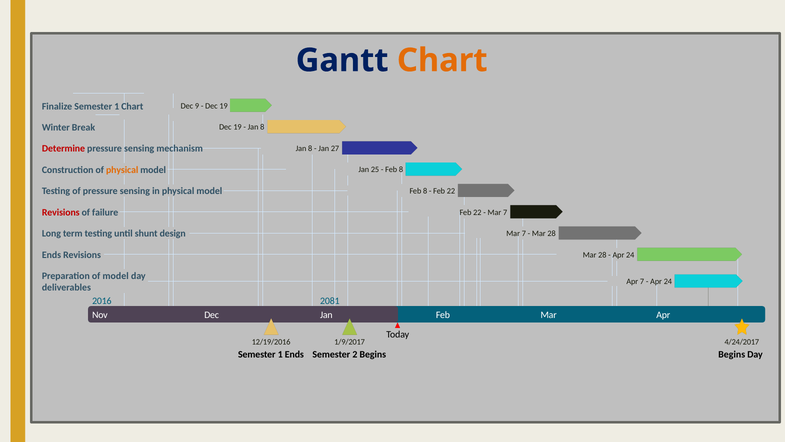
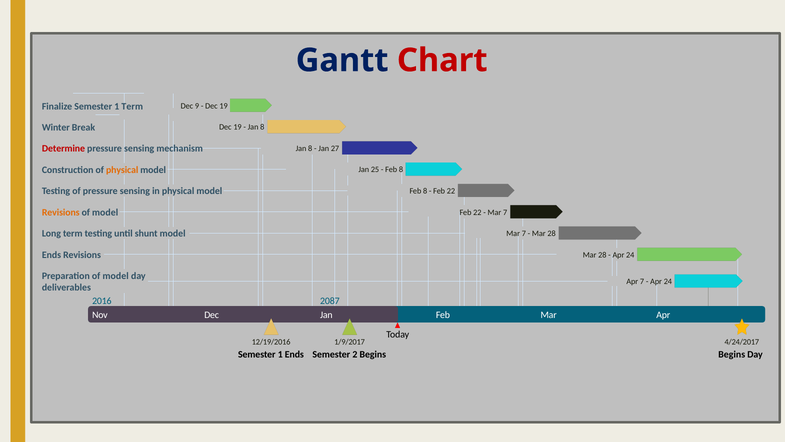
Chart at (442, 60) colour: orange -> red
1 Chart: Chart -> Term
Revisions at (61, 212) colour: red -> orange
failure at (105, 212): failure -> model
shunt design: design -> model
2081: 2081 -> 2087
